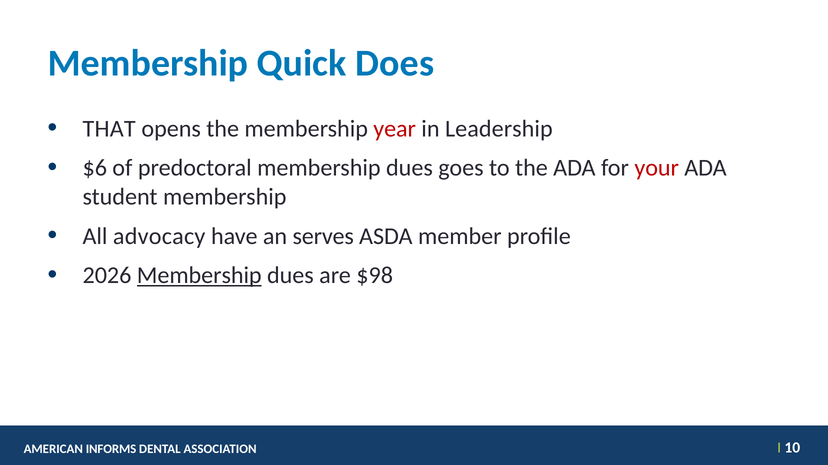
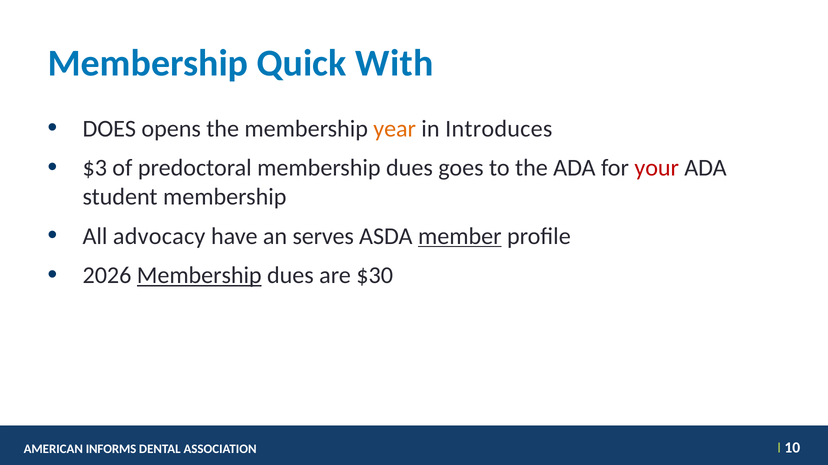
Does: Does -> With
THAT: THAT -> DOES
year colour: red -> orange
Leadership: Leadership -> Introduces
$6: $6 -> $3
member underline: none -> present
$98: $98 -> $30
